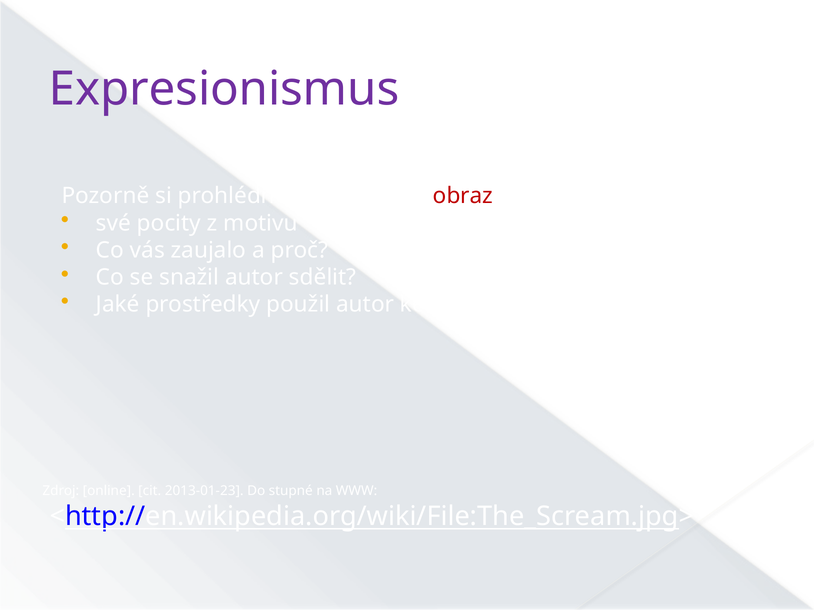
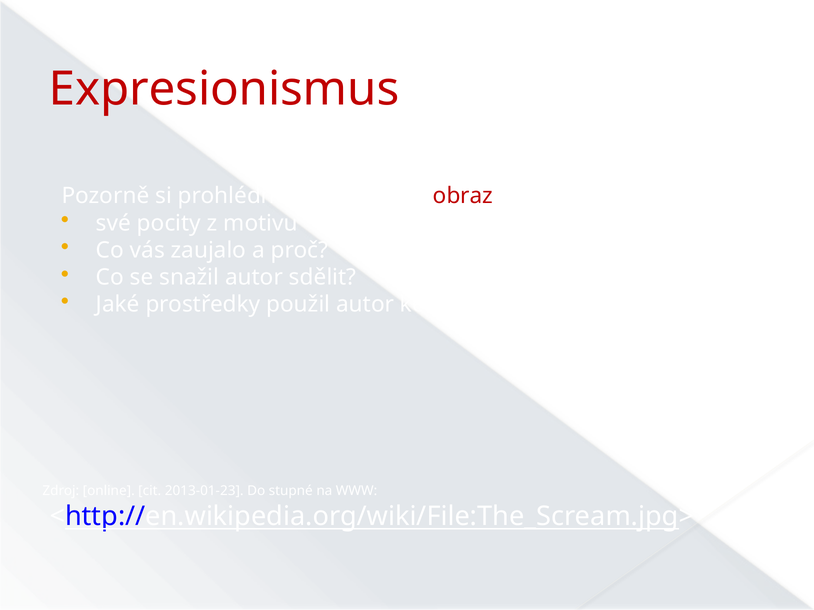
Expresionismus colour: purple -> red
